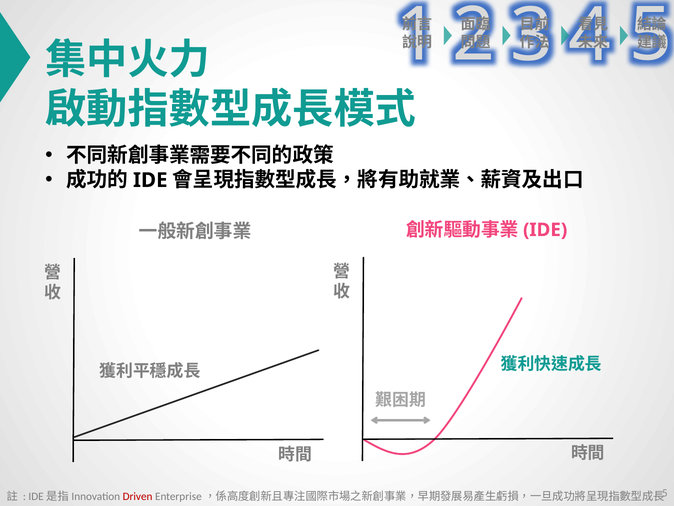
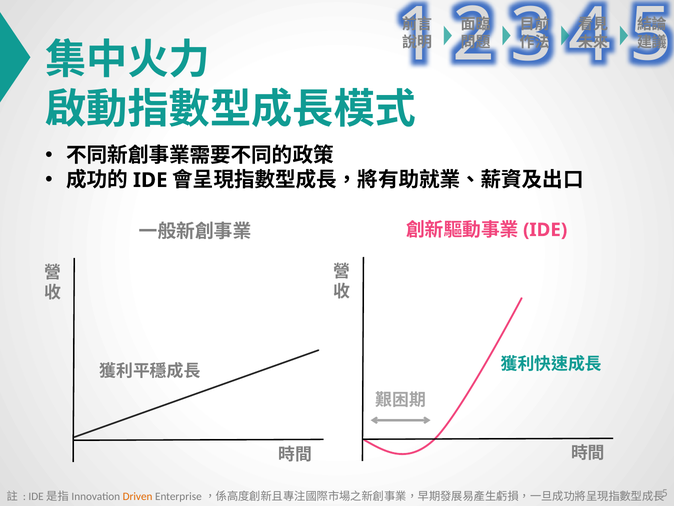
Driven colour: red -> orange
